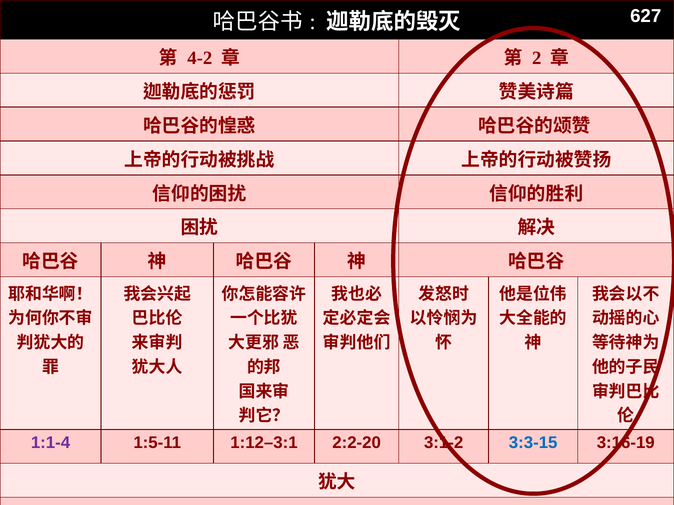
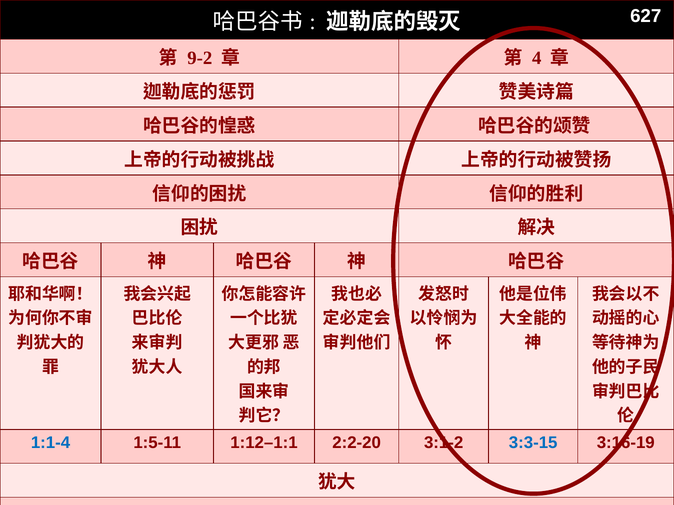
4-2: 4-2 -> 9-2
2: 2 -> 4
1:1-4 colour: purple -> blue
1:12–3:1: 1:12–3:1 -> 1:12–1:1
